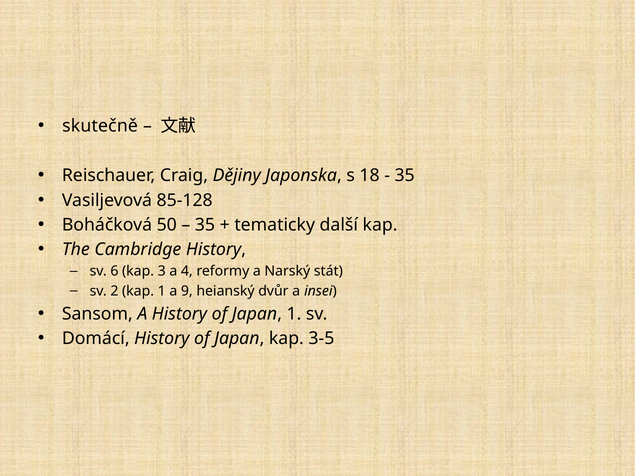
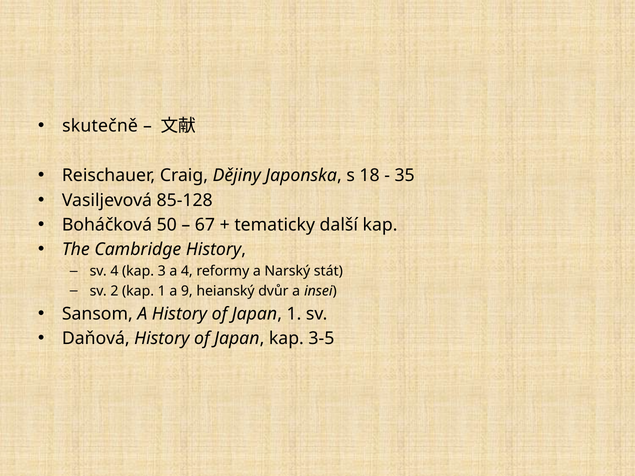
35 at (205, 225): 35 -> 67
sv 6: 6 -> 4
Domácí: Domácí -> Daňová
